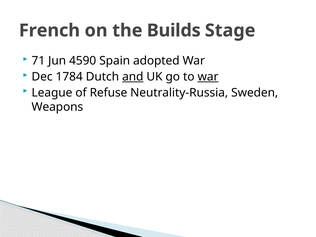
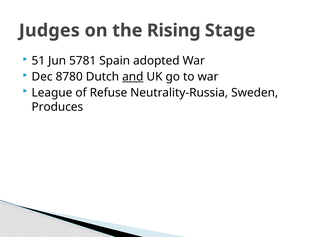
French: French -> Judges
Builds: Builds -> Rising
71: 71 -> 51
4590: 4590 -> 5781
1784: 1784 -> 8780
war at (208, 77) underline: present -> none
Weapons: Weapons -> Produces
